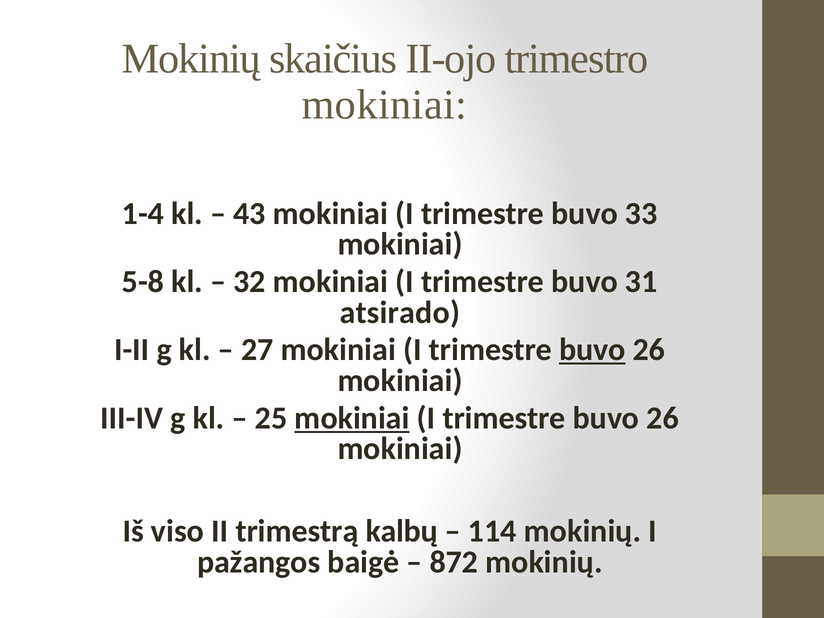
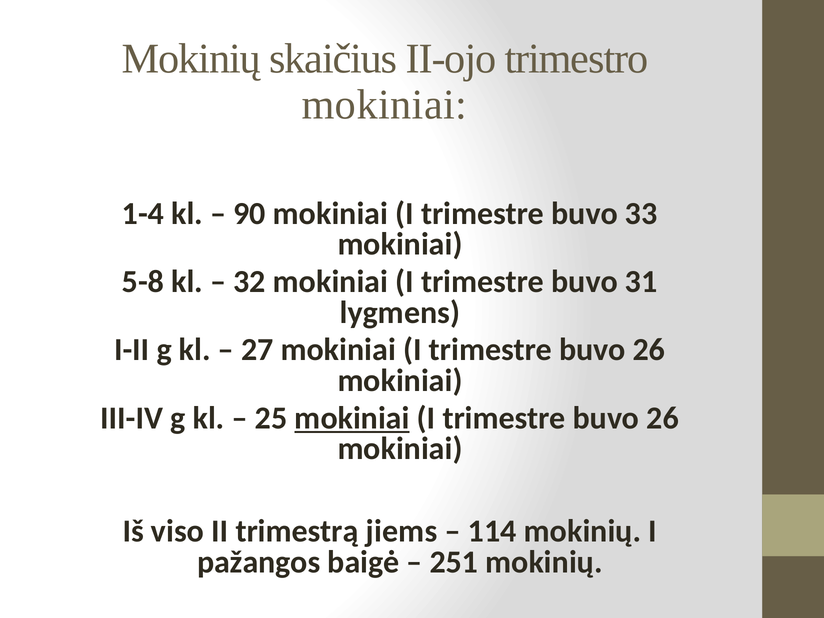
43: 43 -> 90
atsirado: atsirado -> lygmens
buvo at (592, 350) underline: present -> none
kalbų: kalbų -> jiems
872: 872 -> 251
